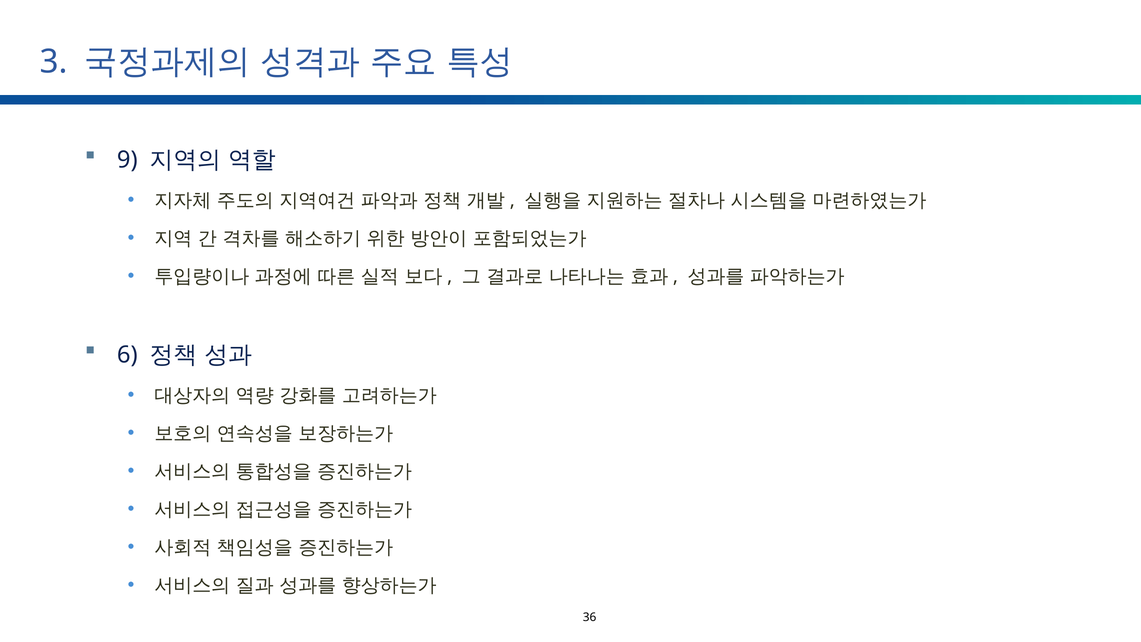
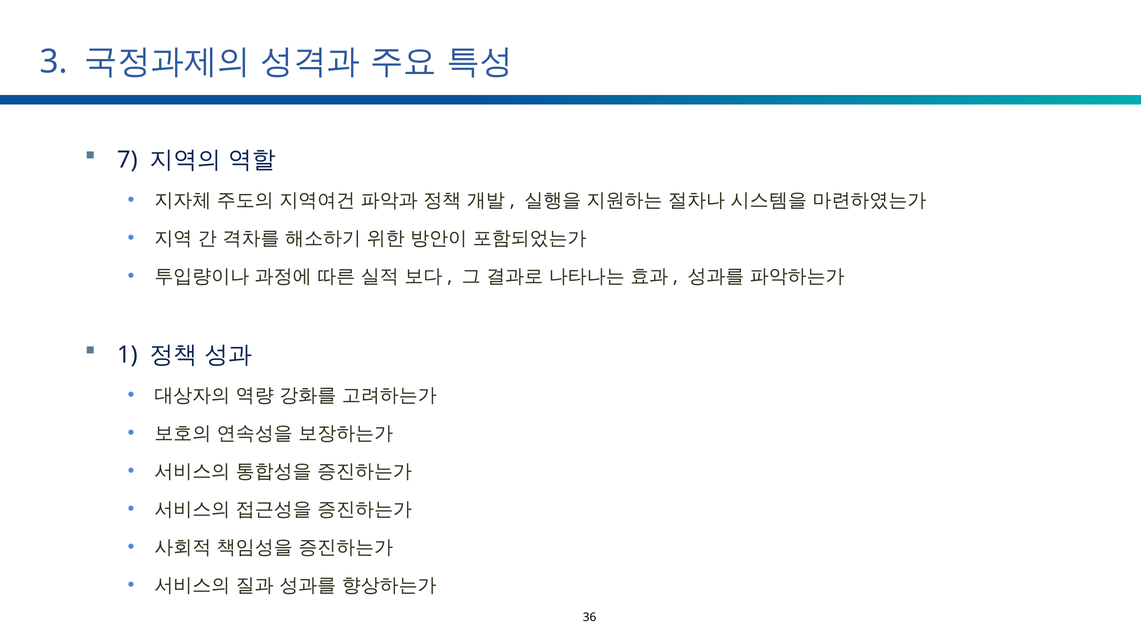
9: 9 -> 7
6: 6 -> 1
